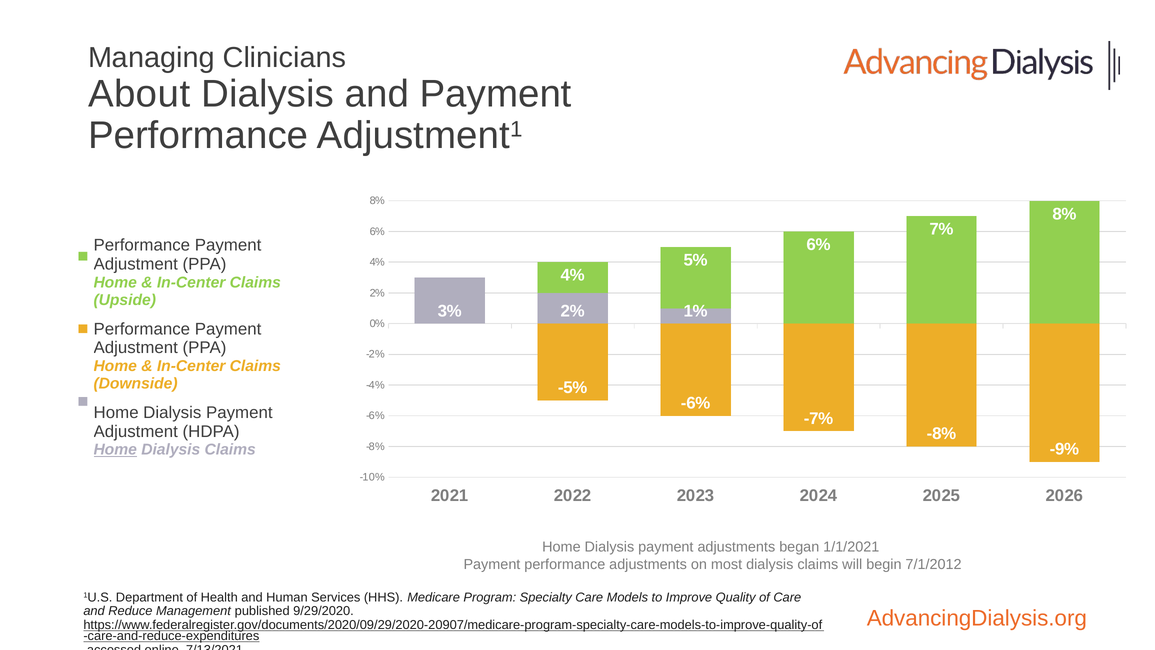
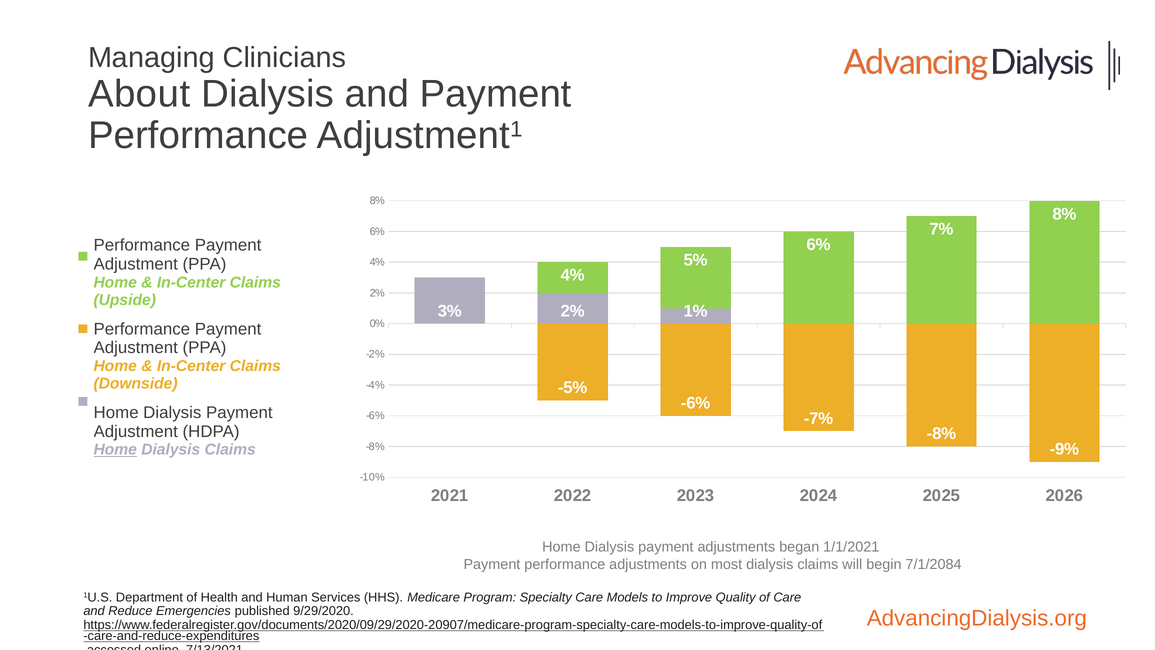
7/1/2012: 7/1/2012 -> 7/1/2084
Management: Management -> Emergencies
